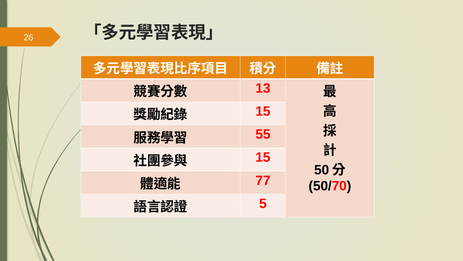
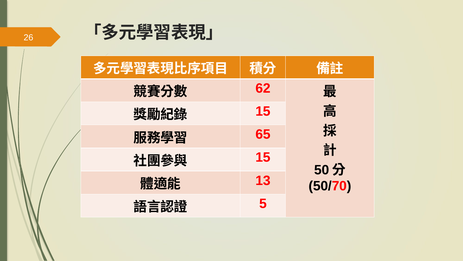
13: 13 -> 62
55: 55 -> 65
77: 77 -> 13
